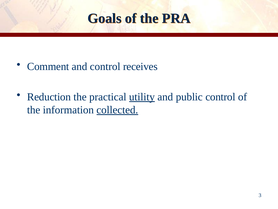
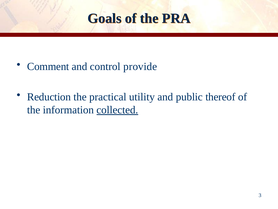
receives: receives -> provide
utility underline: present -> none
public control: control -> thereof
